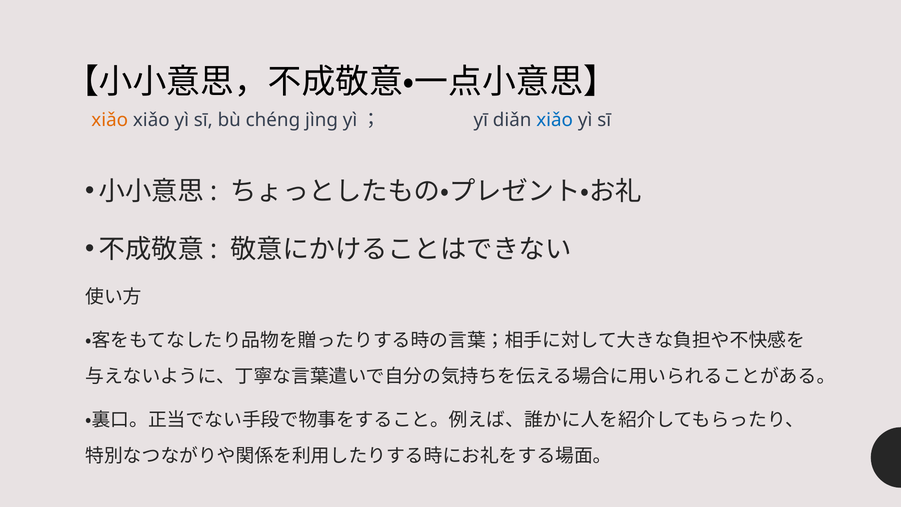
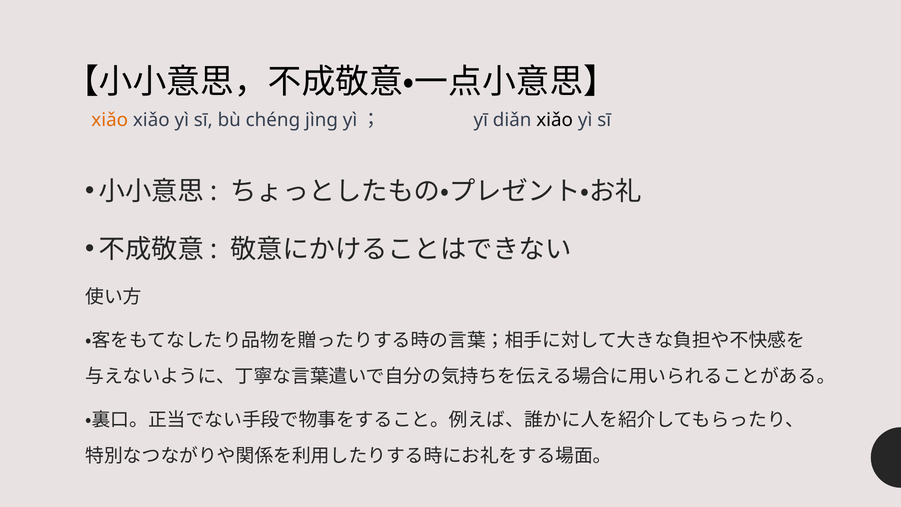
xiǎo at (555, 120) colour: blue -> black
